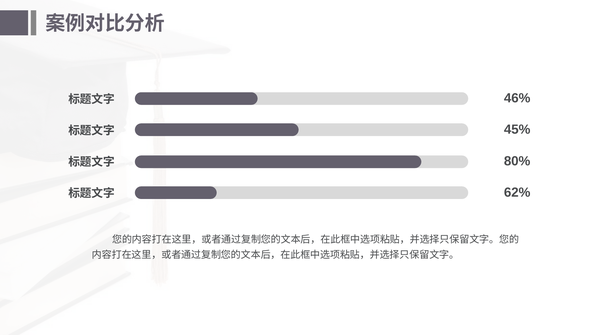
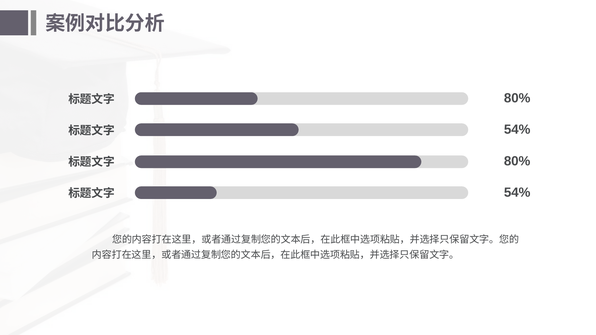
46% at (517, 98): 46% -> 80%
45% at (517, 130): 45% -> 54%
62% at (517, 193): 62% -> 54%
